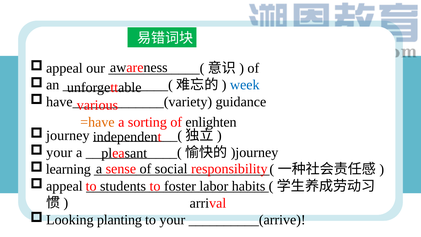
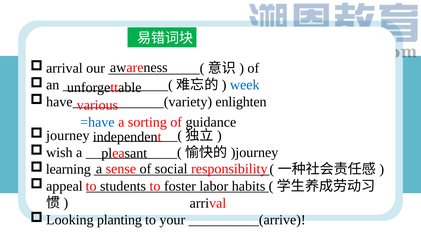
appeal at (64, 68): appeal -> arrival
guidance: guidance -> enlighten
=have colour: orange -> blue
enlighten: enlighten -> guidance
your at (59, 152): your -> wish
